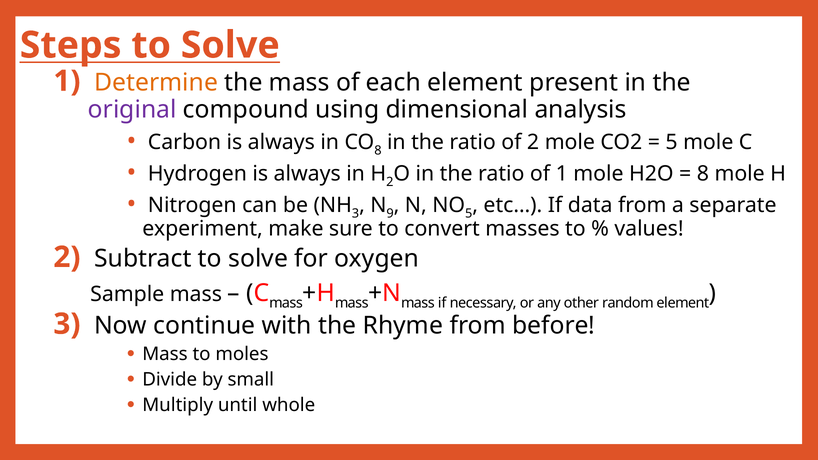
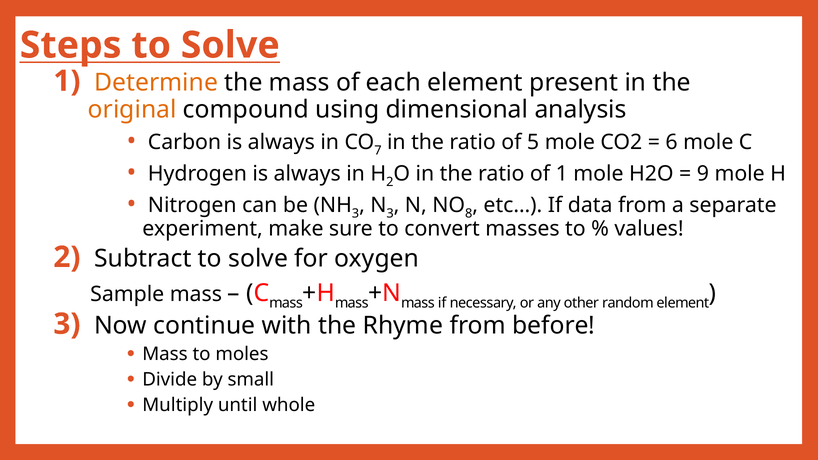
original colour: purple -> orange
8 at (378, 150): 8 -> 7
of 2: 2 -> 5
5 at (672, 142): 5 -> 6
8 at (703, 174): 8 -> 9
N 9: 9 -> 3
5 at (469, 214): 5 -> 8
